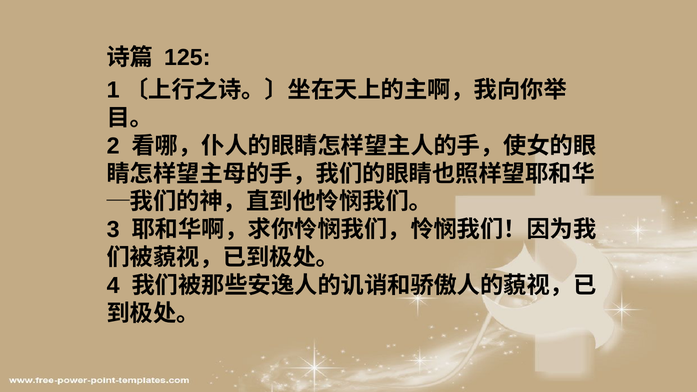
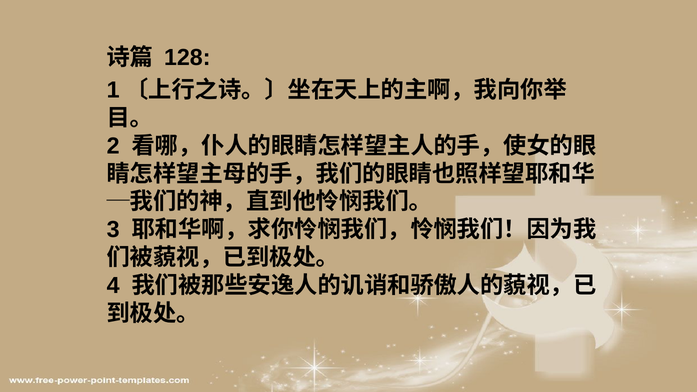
125: 125 -> 128
